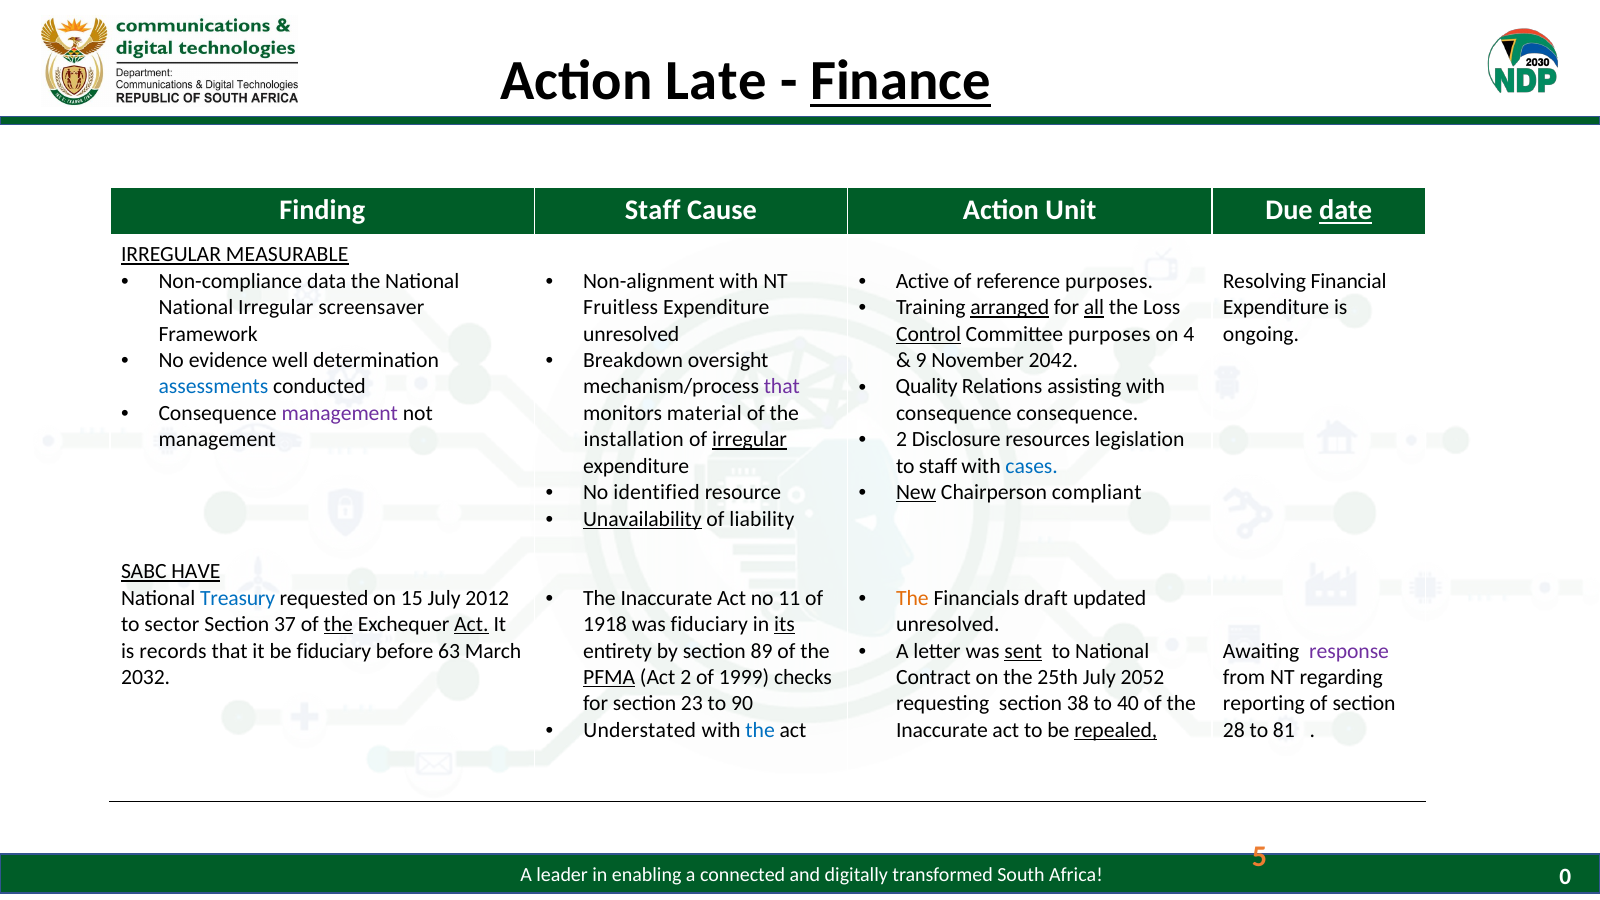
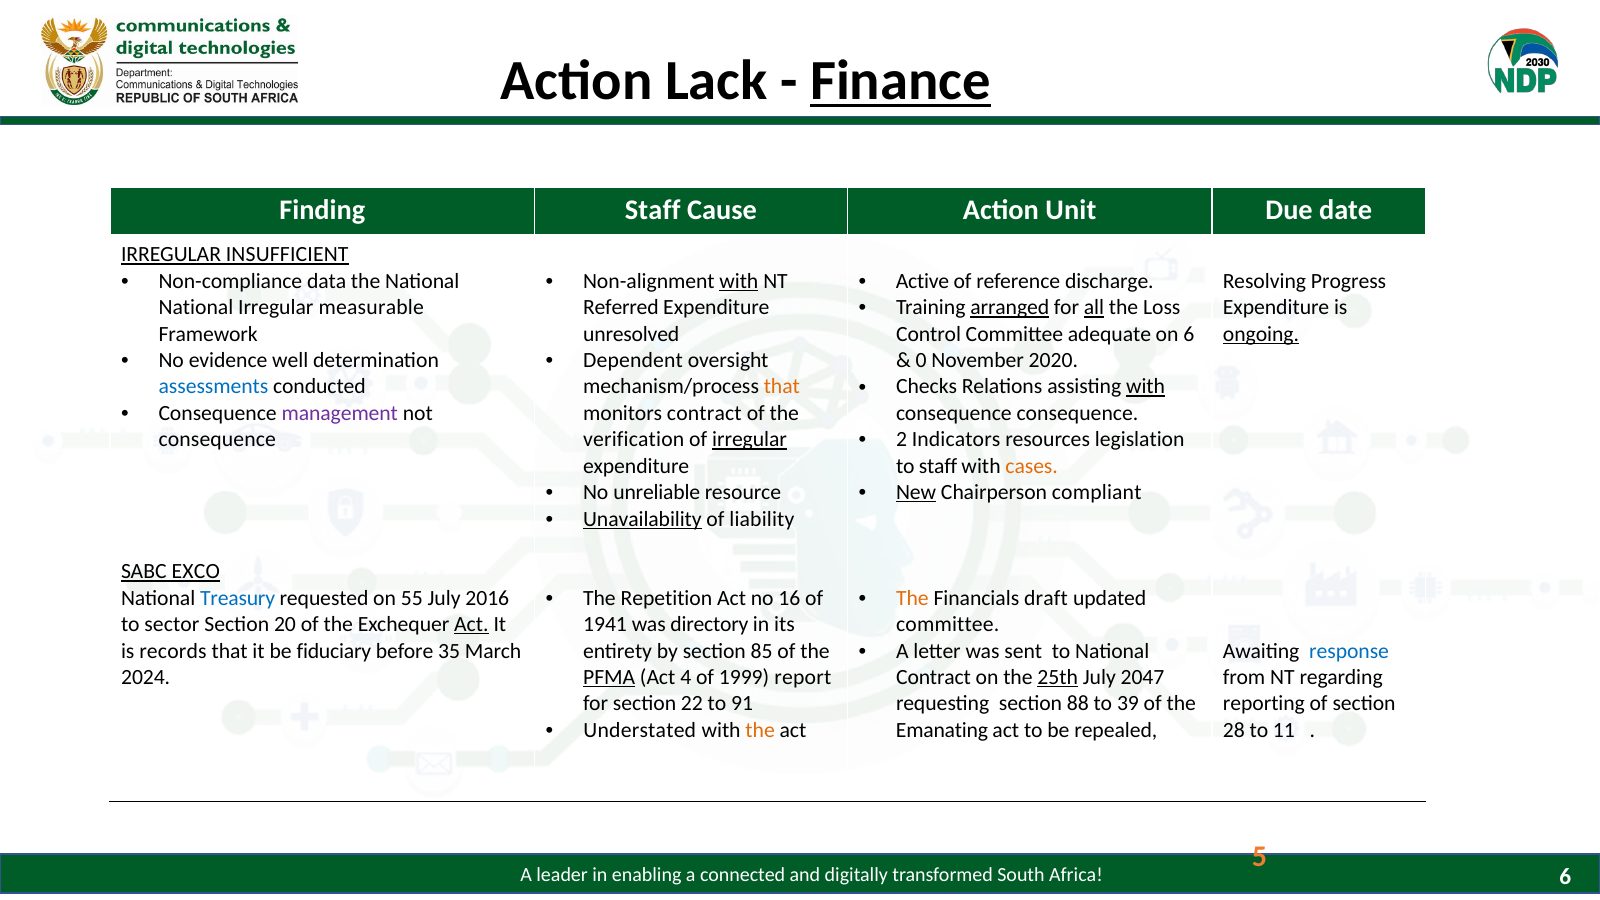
Late: Late -> Lack
date underline: present -> none
MEASURABLE: MEASURABLE -> INSUFFICIENT
with at (739, 281) underline: none -> present
reference purposes: purposes -> discharge
Financial: Financial -> Progress
screensaver: screensaver -> measurable
Fruitless: Fruitless -> Referred
Control underline: present -> none
Committee purposes: purposes -> adequate
on 4: 4 -> 6
ongoing underline: none -> present
Breakdown: Breakdown -> Dependent
9: 9 -> 0
2042: 2042 -> 2020
Quality: Quality -> Checks
with at (1146, 387) underline: none -> present
that at (782, 387) colour: purple -> orange
monitors material: material -> contract
Disclosure: Disclosure -> Indicators
management at (217, 440): management -> consequence
installation: installation -> verification
cases colour: blue -> orange
identified: identified -> unreliable
HAVE: HAVE -> EXCO
Inaccurate at (666, 598): Inaccurate -> Repetition
11: 11 -> 16
15: 15 -> 55
2012: 2012 -> 2016
37: 37 -> 20
the at (338, 624) underline: present -> none
1918: 1918 -> 1941
was fiduciary: fiduciary -> directory
its underline: present -> none
unresolved at (948, 624): unresolved -> committee
sent underline: present -> none
63: 63 -> 35
89: 89 -> 85
response colour: purple -> blue
2032: 2032 -> 2024
Act 2: 2 -> 4
checks: checks -> report
25th underline: none -> present
2052: 2052 -> 2047
23: 23 -> 22
90: 90 -> 91
38: 38 -> 88
40: 40 -> 39
the at (760, 730) colour: blue -> orange
Inaccurate at (942, 730): Inaccurate -> Emanating
repealed underline: present -> none
81: 81 -> 11
0 at (1565, 877): 0 -> 6
